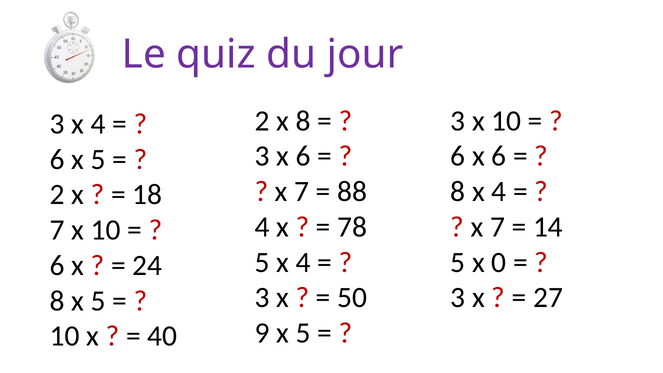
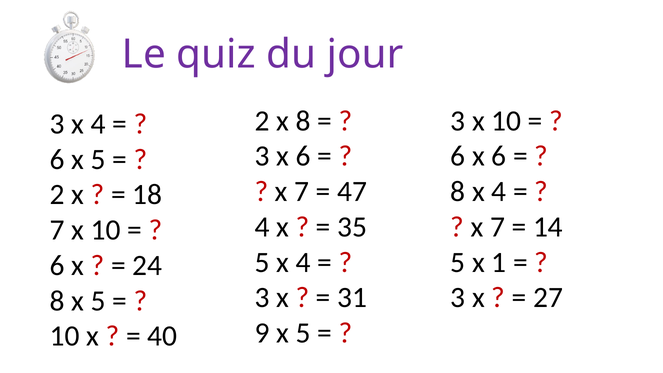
88: 88 -> 47
78: 78 -> 35
0: 0 -> 1
50: 50 -> 31
